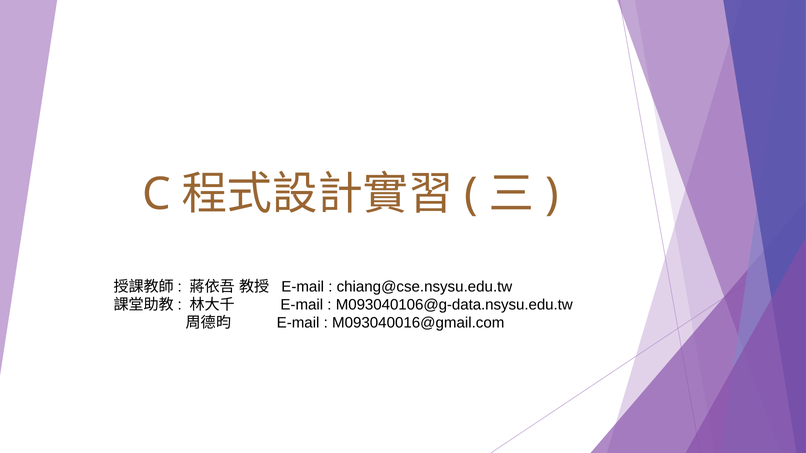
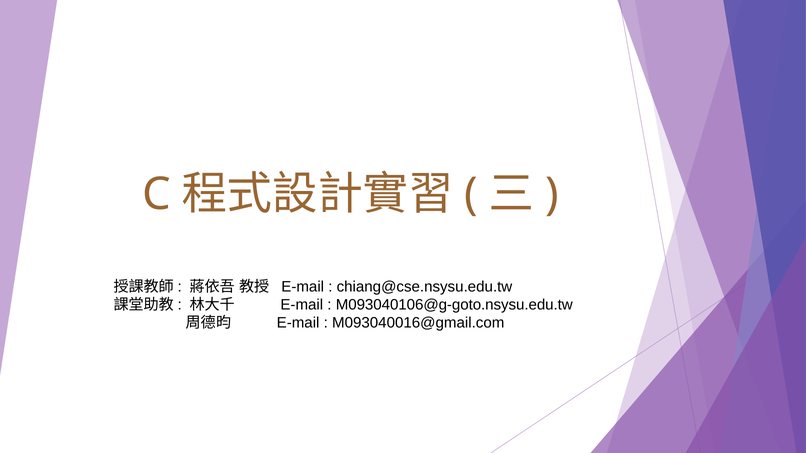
M093040106@g-data.nsysu.edu.tw: M093040106@g-data.nsysu.edu.tw -> M093040106@g-goto.nsysu.edu.tw
